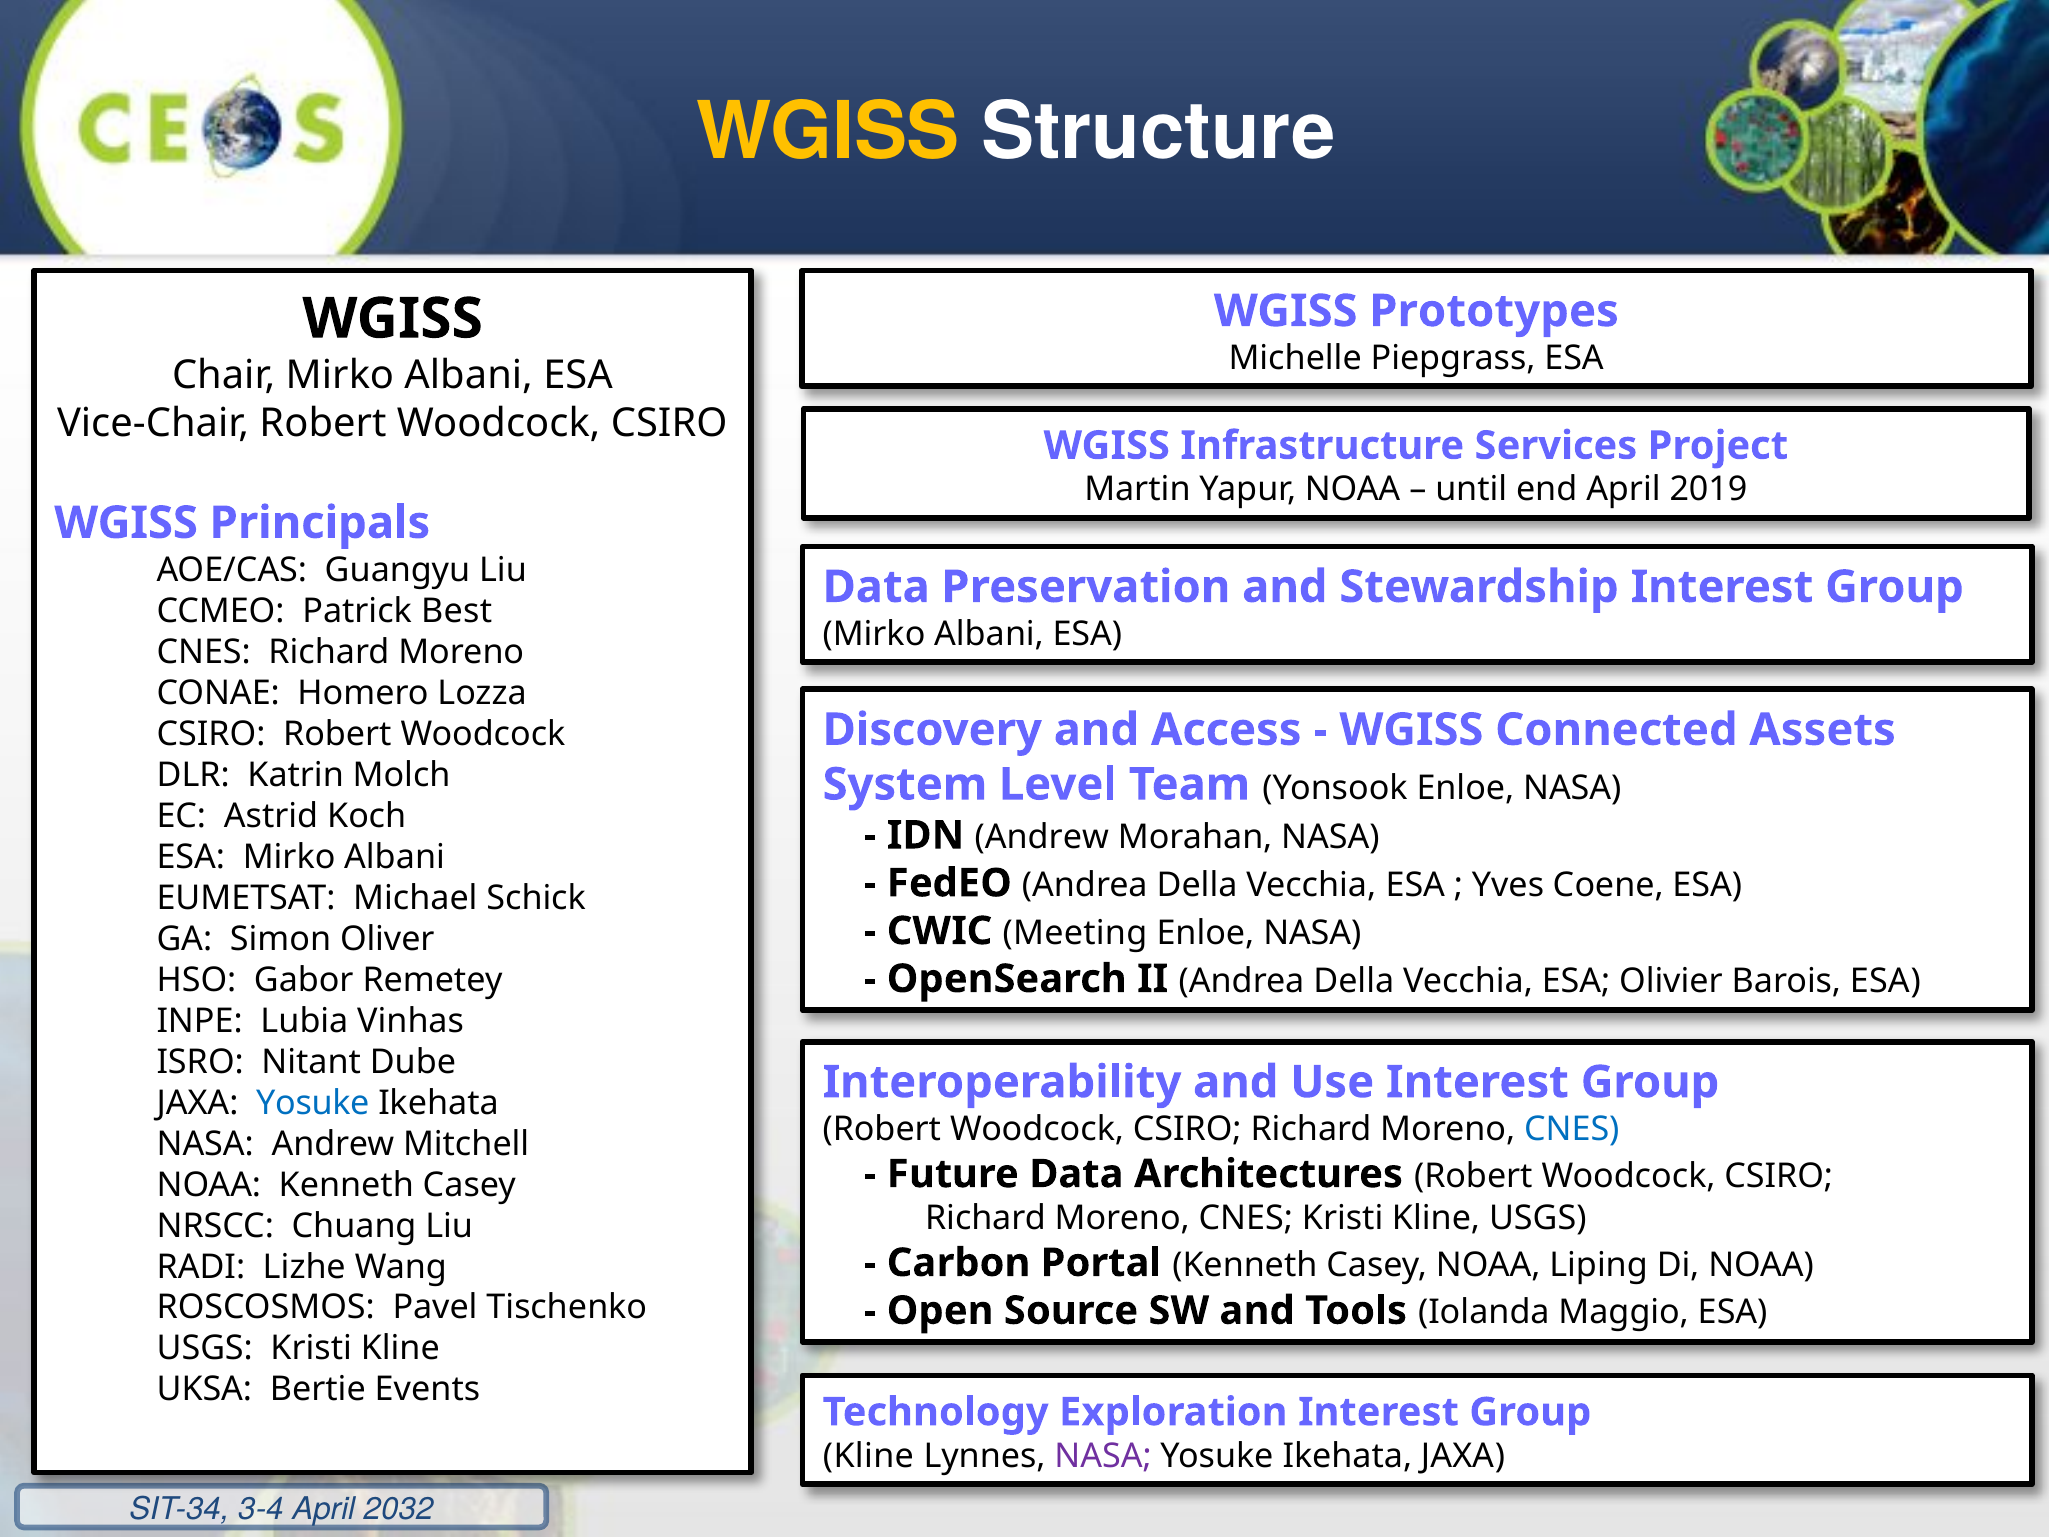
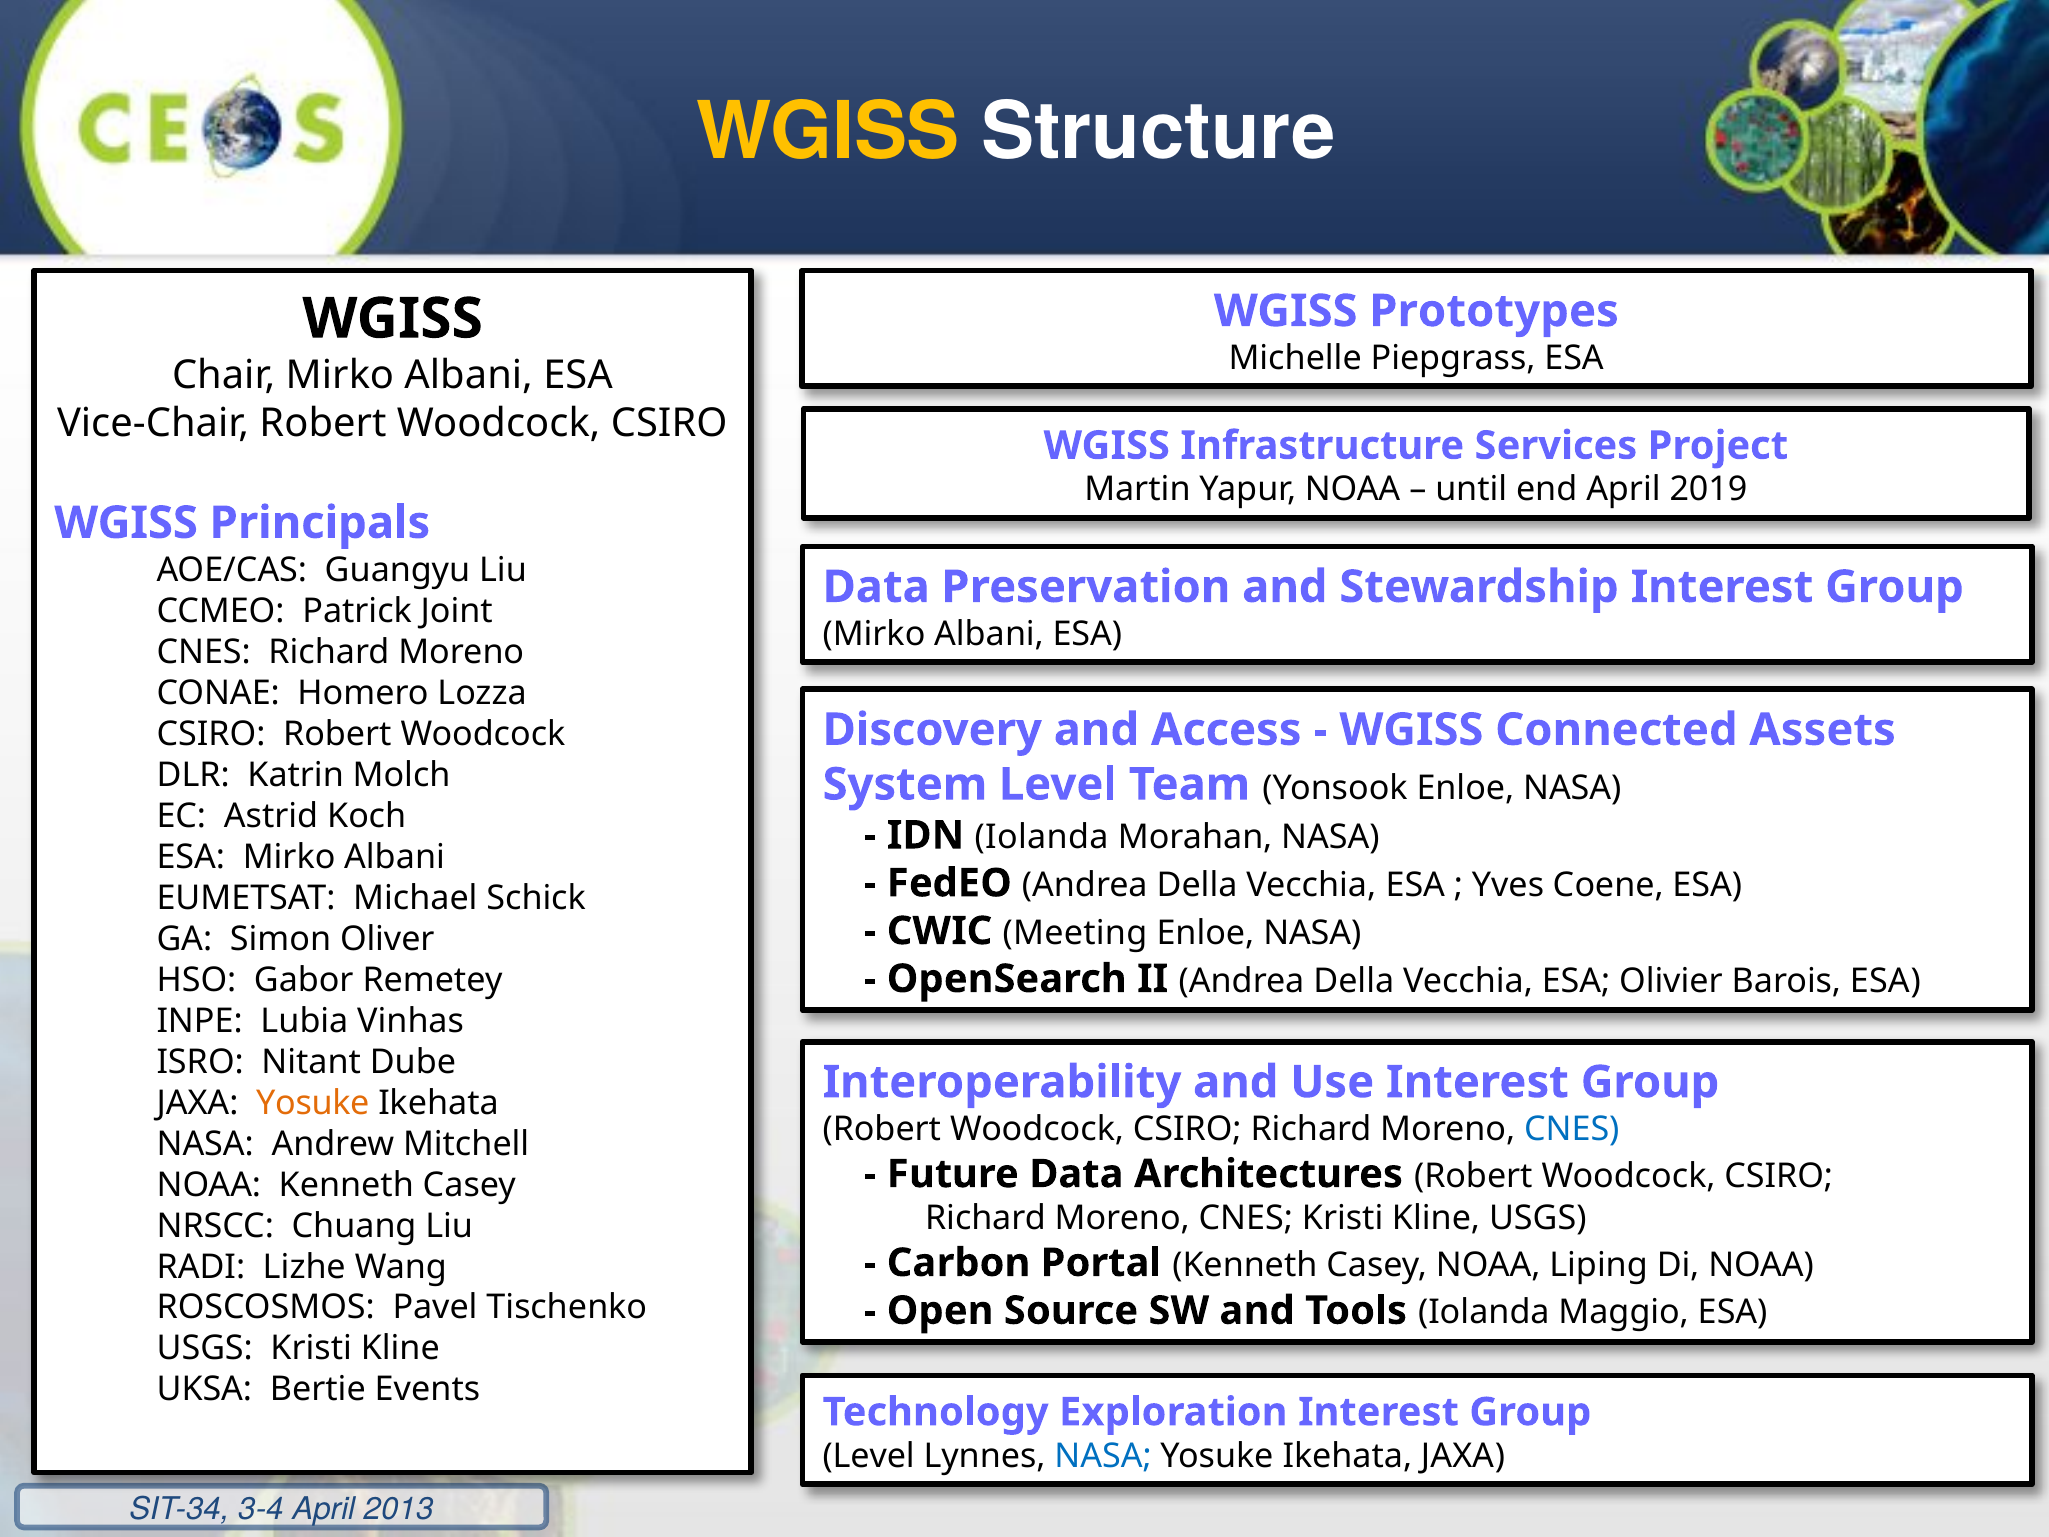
Best: Best -> Joint
IDN Andrew: Andrew -> Iolanda
Yosuke at (313, 1103) colour: blue -> orange
Kline at (868, 1456): Kline -> Level
NASA at (1103, 1456) colour: purple -> blue
2032: 2032 -> 2013
